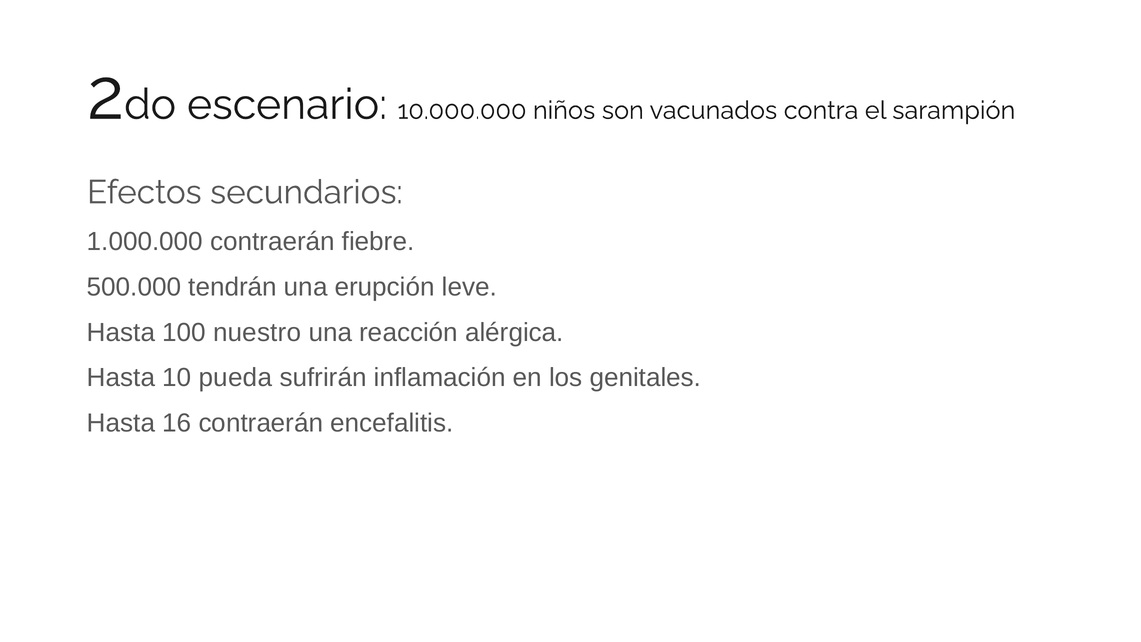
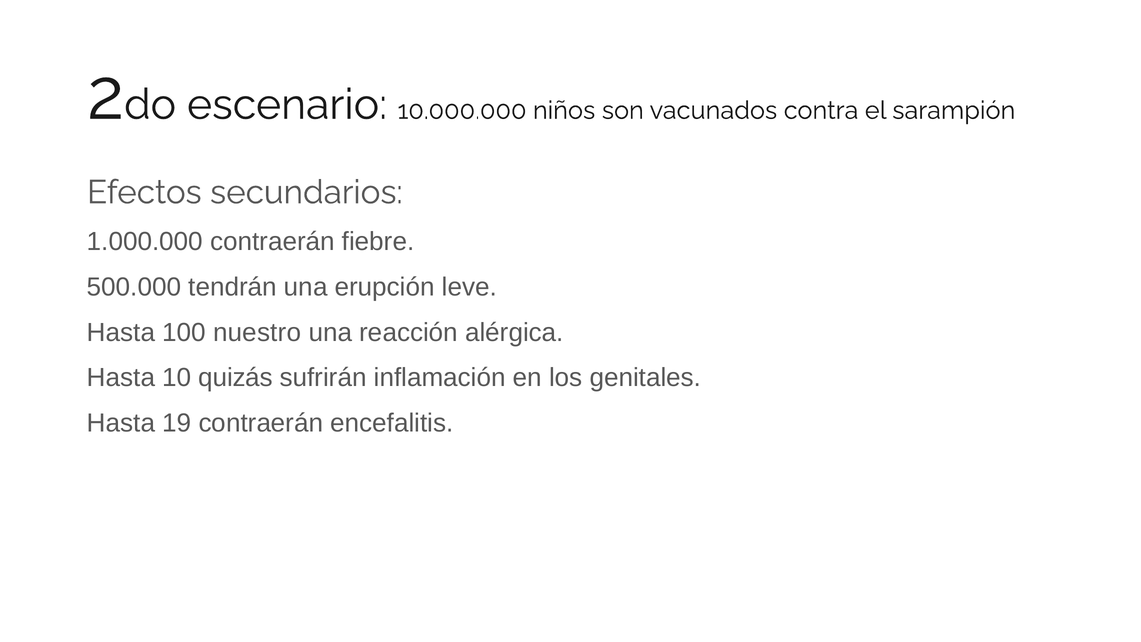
pueda: pueda -> quizás
16: 16 -> 19
